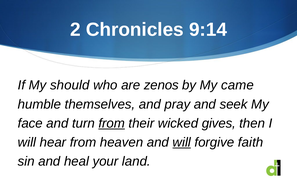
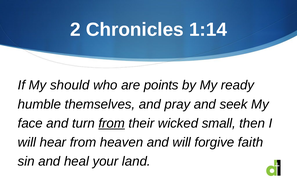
9:14: 9:14 -> 1:14
zenos: zenos -> points
came: came -> ready
gives: gives -> small
will at (182, 142) underline: present -> none
